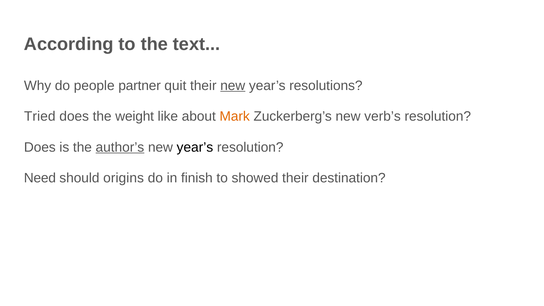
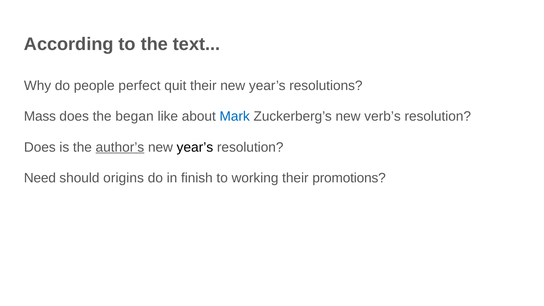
partner: partner -> perfect
new at (233, 86) underline: present -> none
Tried: Tried -> Mass
weight: weight -> began
Mark colour: orange -> blue
showed: showed -> working
destination: destination -> promotions
